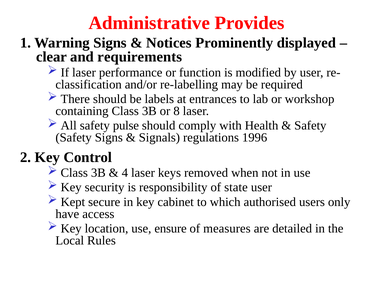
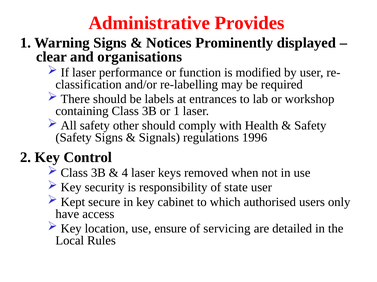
requirements: requirements -> organisations
or 8: 8 -> 1
pulse: pulse -> other
measures: measures -> servicing
